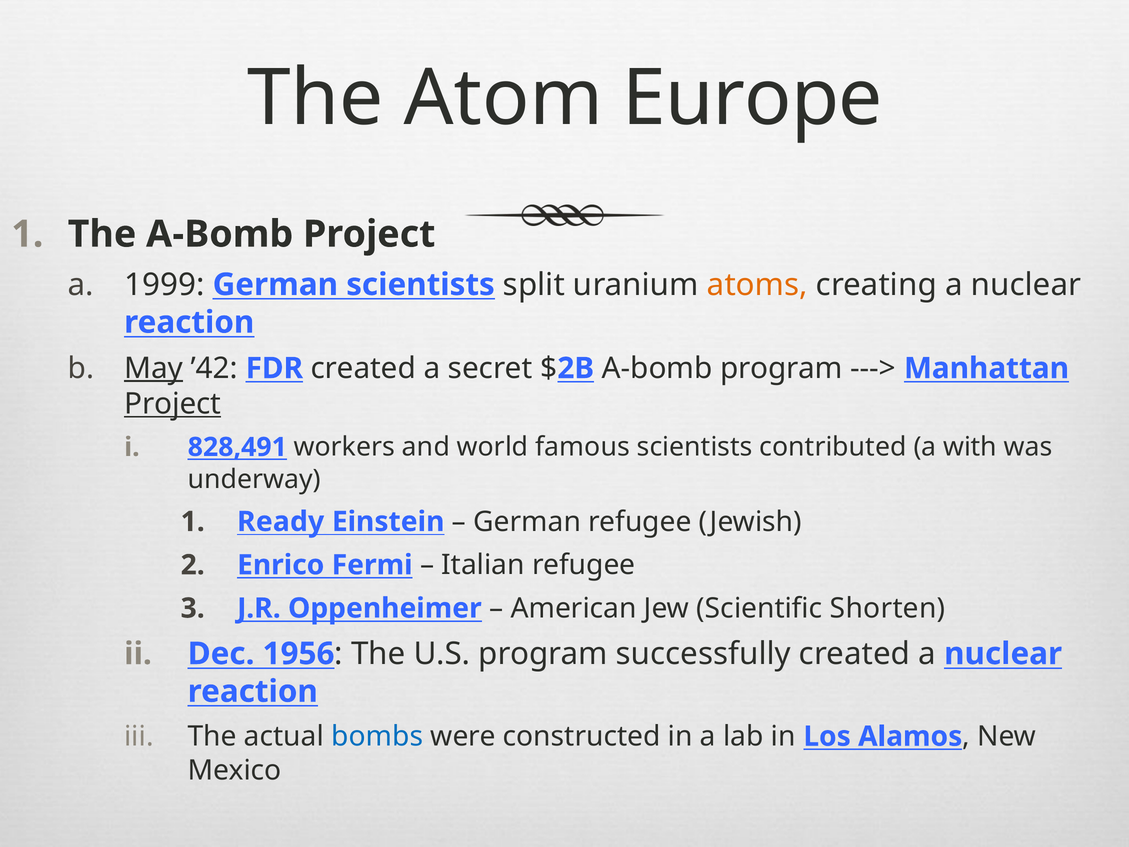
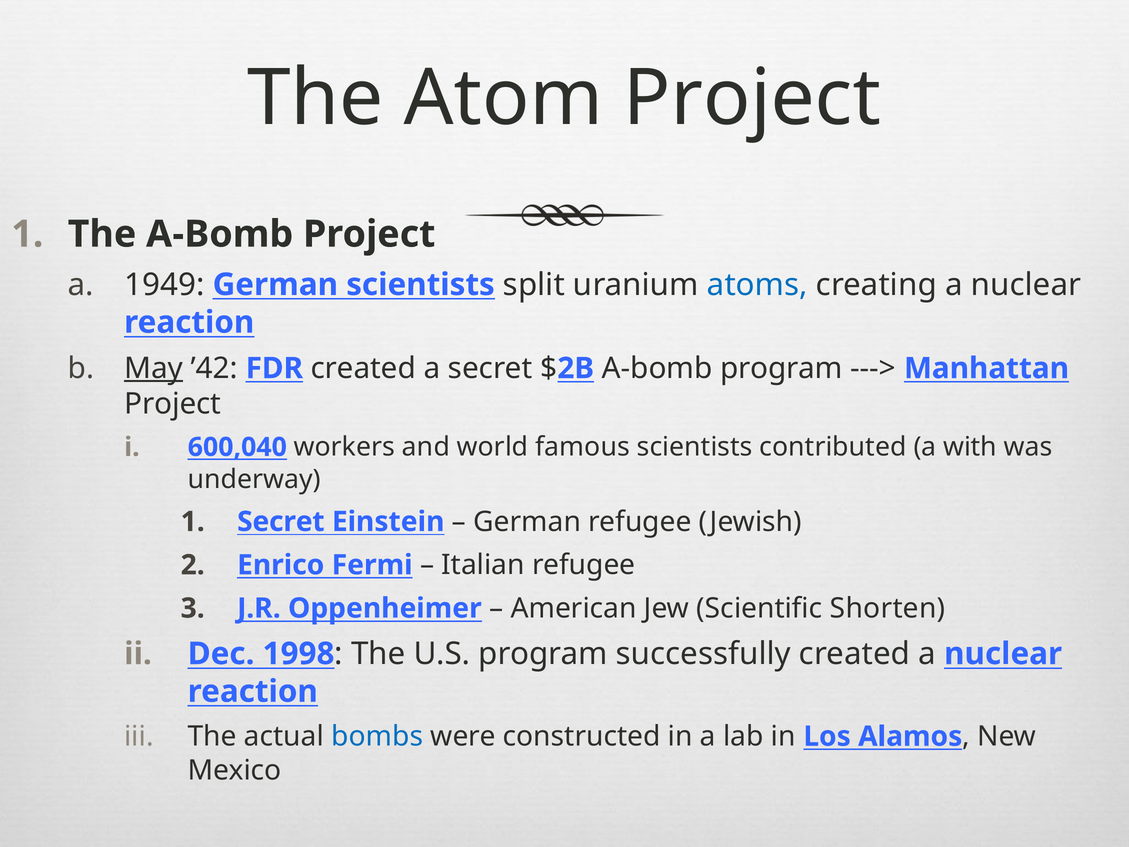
Atom Europe: Europe -> Project
1999: 1999 -> 1949
atoms colour: orange -> blue
Project at (173, 404) underline: present -> none
828,491: 828,491 -> 600,040
Ready at (281, 522): Ready -> Secret
1956: 1956 -> 1998
